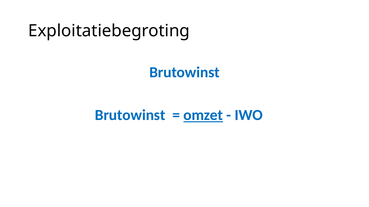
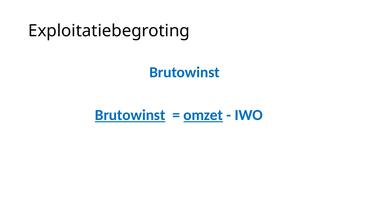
Brutowinst at (130, 115) underline: none -> present
